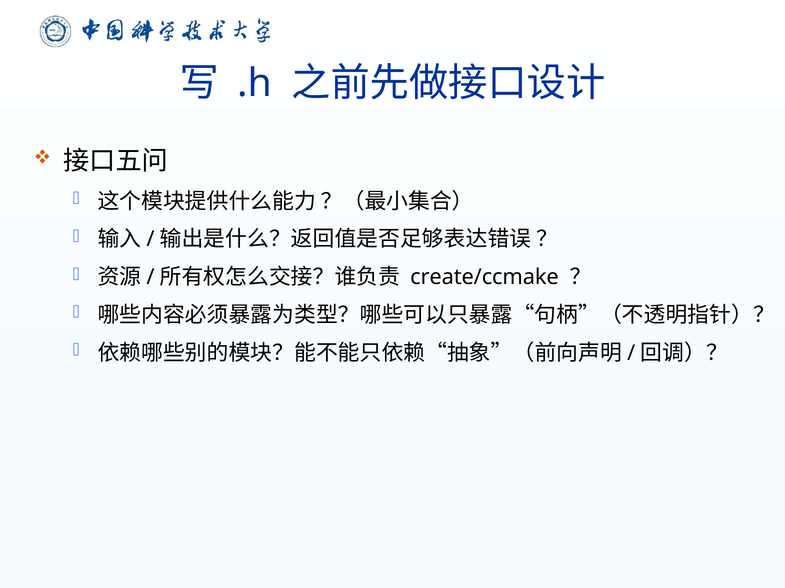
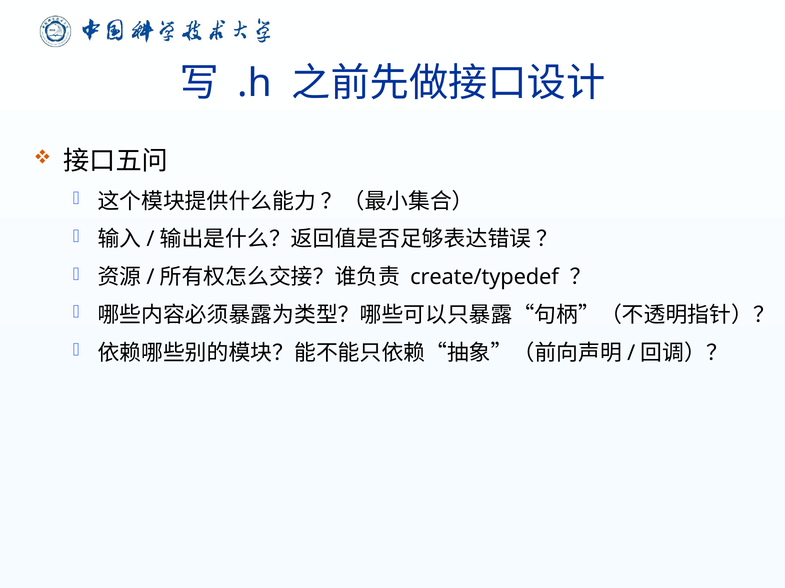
create/ccmake: create/ccmake -> create/typedef
